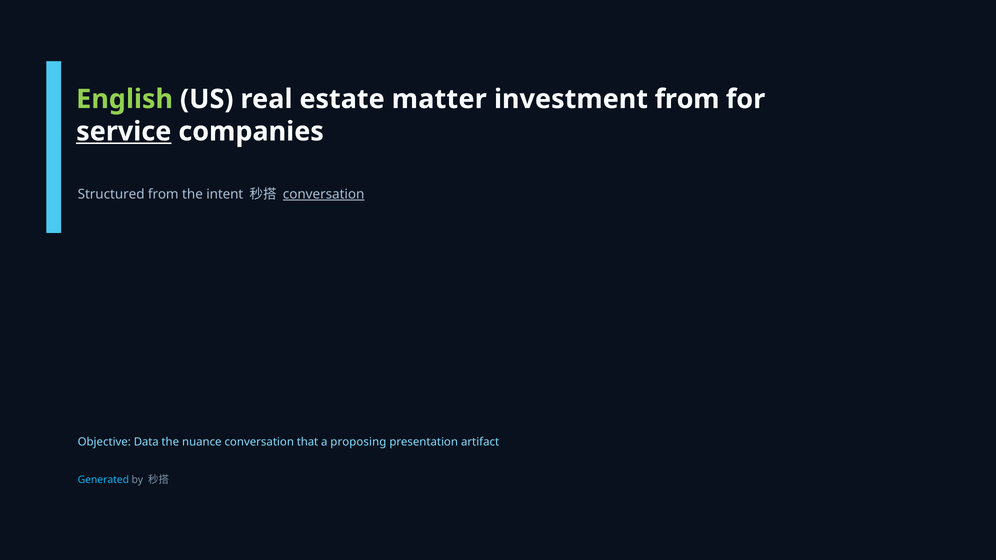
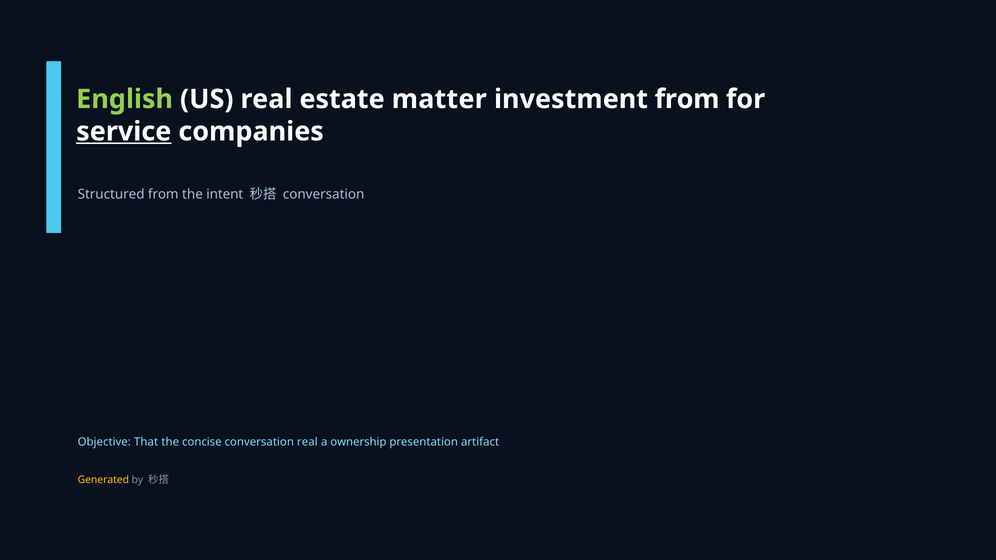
conversation at (324, 194) underline: present -> none
Data: Data -> That
nuance: nuance -> concise
conversation that: that -> real
proposing: proposing -> ownership
Generated colour: light blue -> yellow
